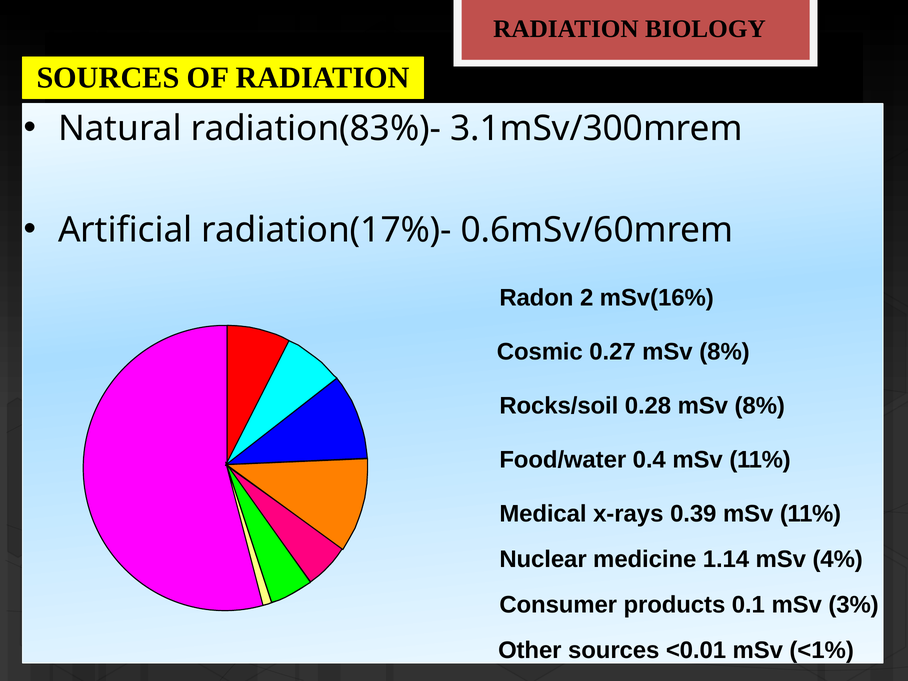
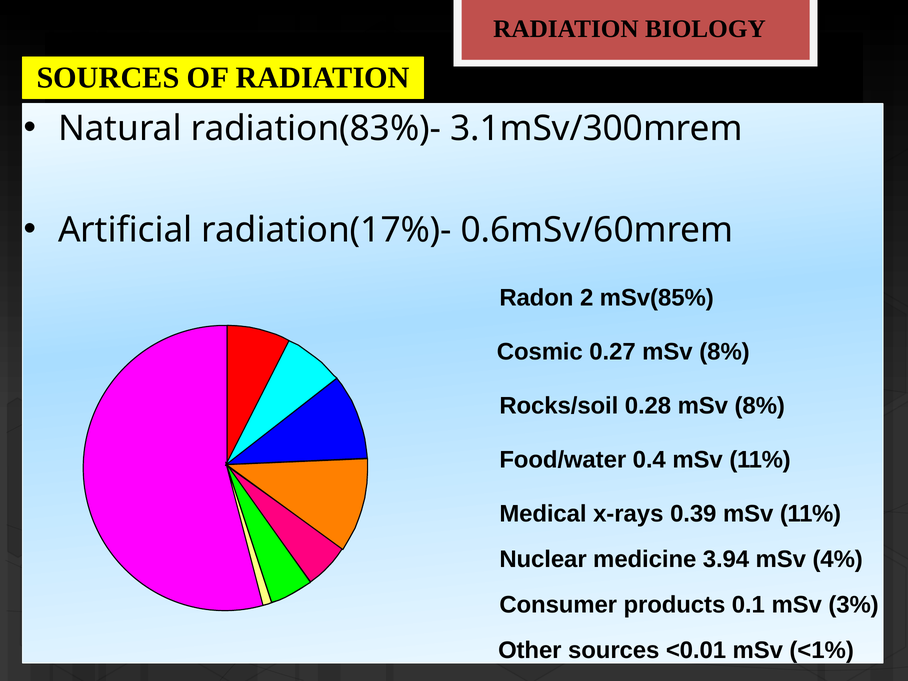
mSv(16%: mSv(16% -> mSv(85%
1.14: 1.14 -> 3.94
